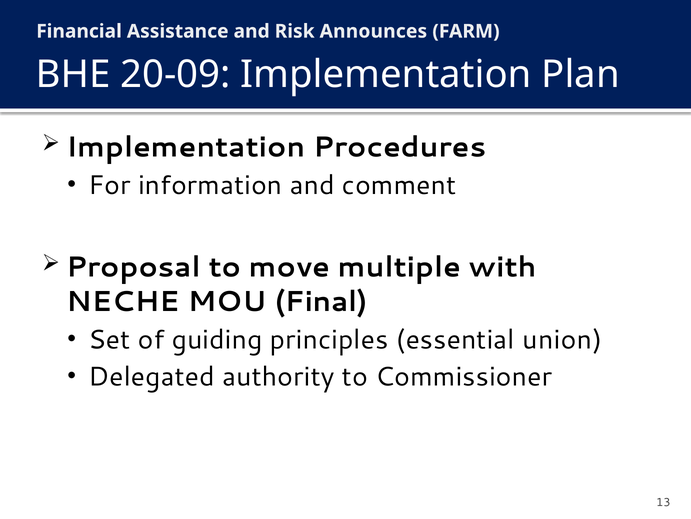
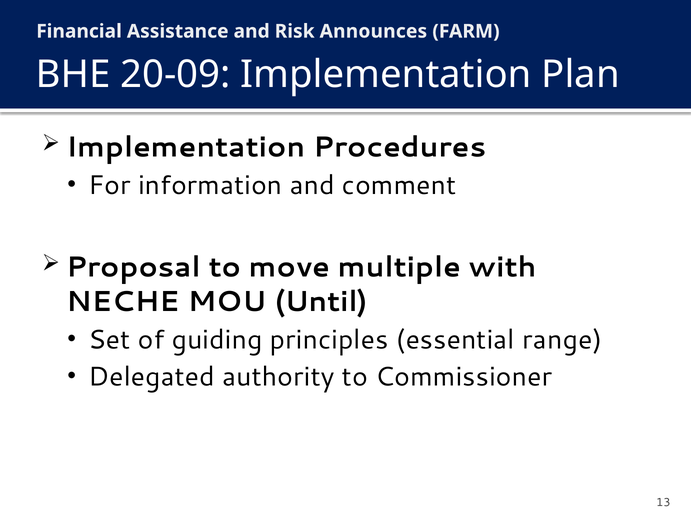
Final: Final -> Until
union: union -> range
